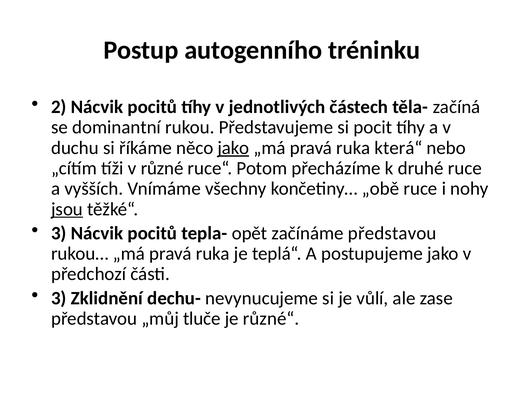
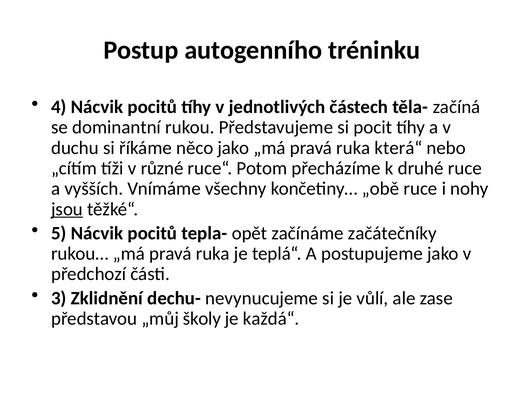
2: 2 -> 4
jako at (233, 148) underline: present -> none
3 at (59, 233): 3 -> 5
začínáme představou: představou -> začátečníky
tluče: tluče -> školy
různé“: různé“ -> každá“
